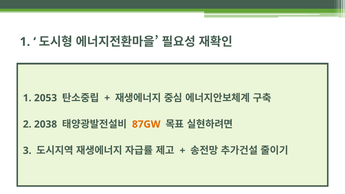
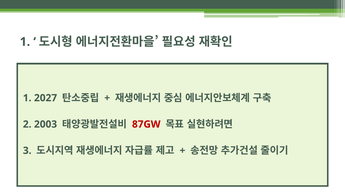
2053: 2053 -> 2027
2038: 2038 -> 2003
87GW colour: orange -> red
